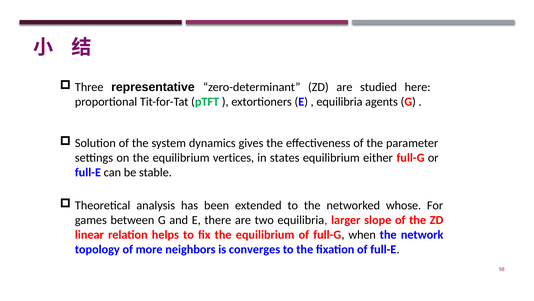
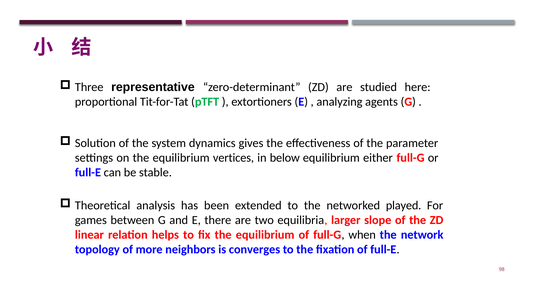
equilibria at (339, 102): equilibria -> analyzing
states: states -> below
whose: whose -> played
